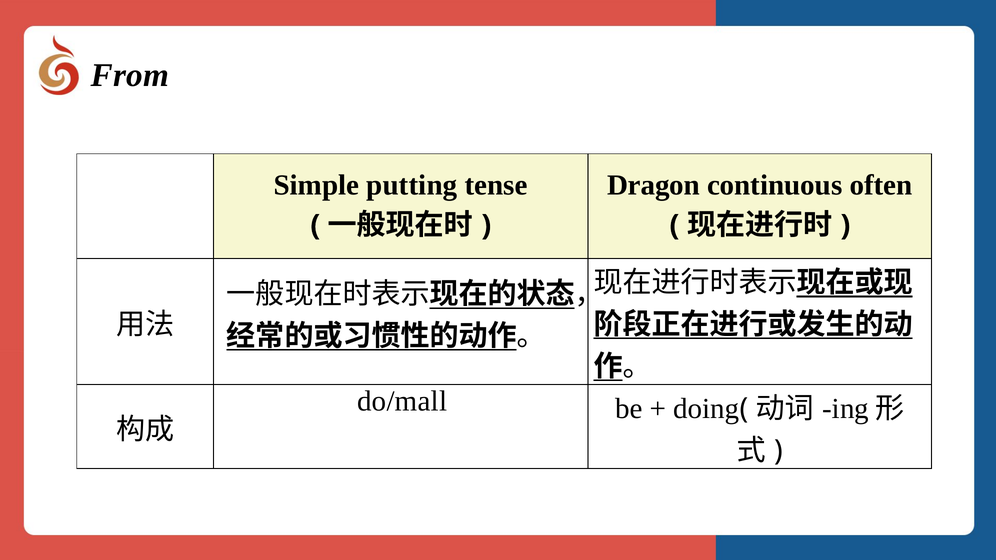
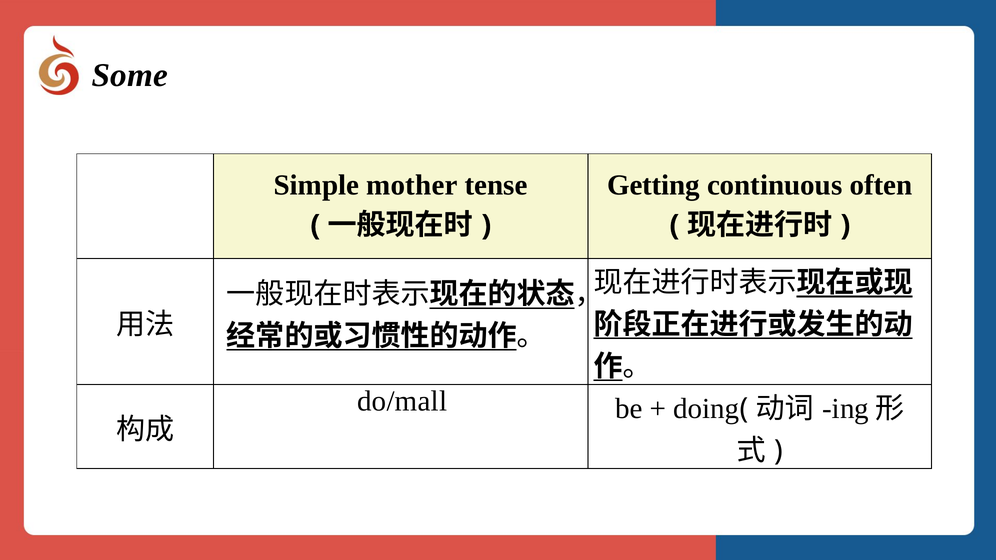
From: From -> Some
putting: putting -> mother
Dragon: Dragon -> Getting
